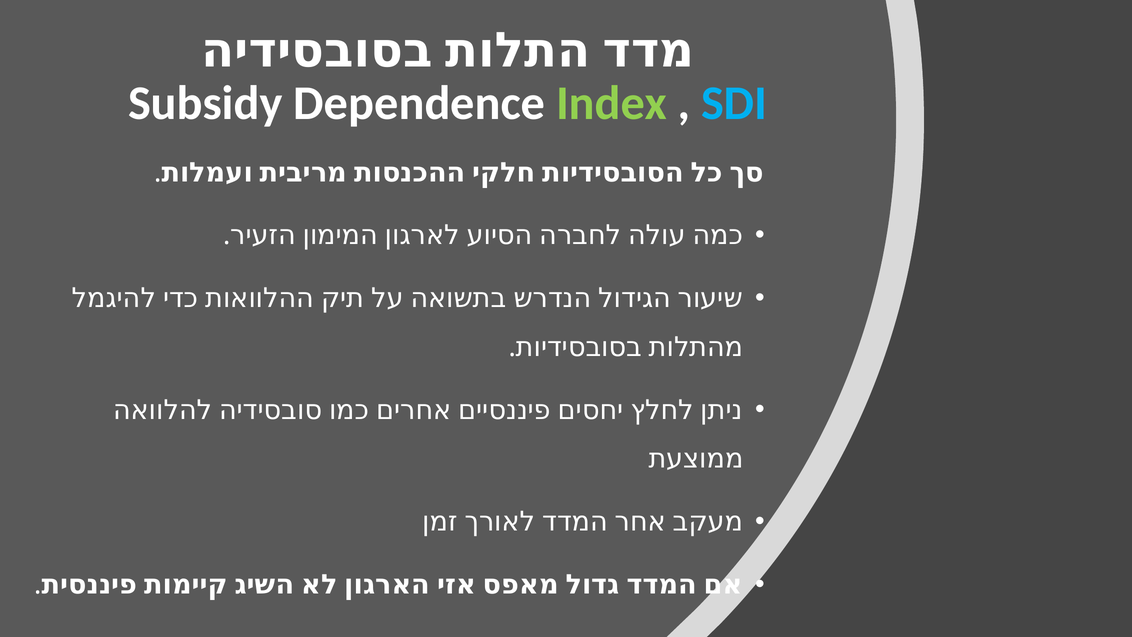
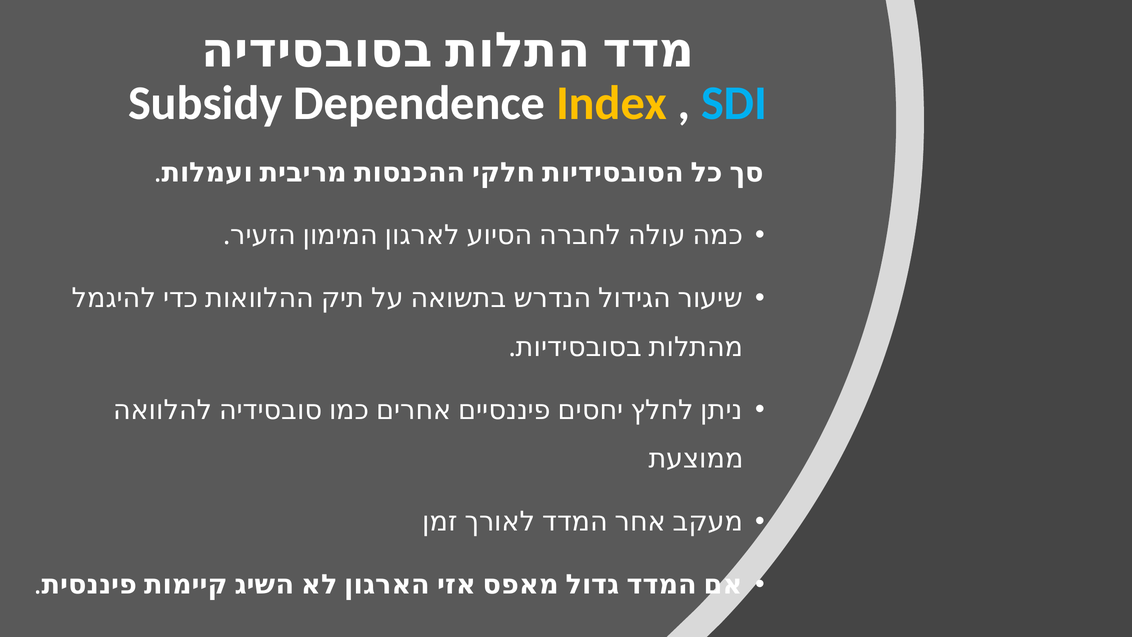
Index colour: light green -> yellow
